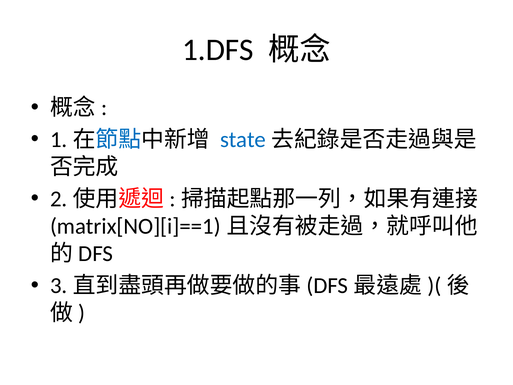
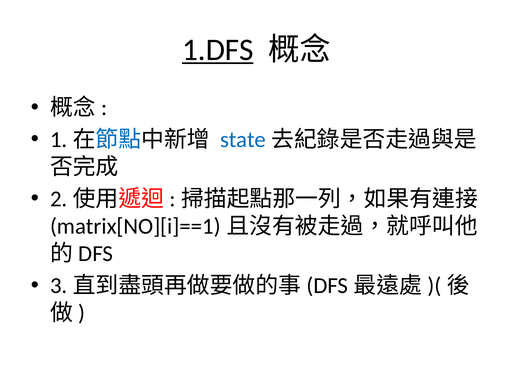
1.DFS underline: none -> present
